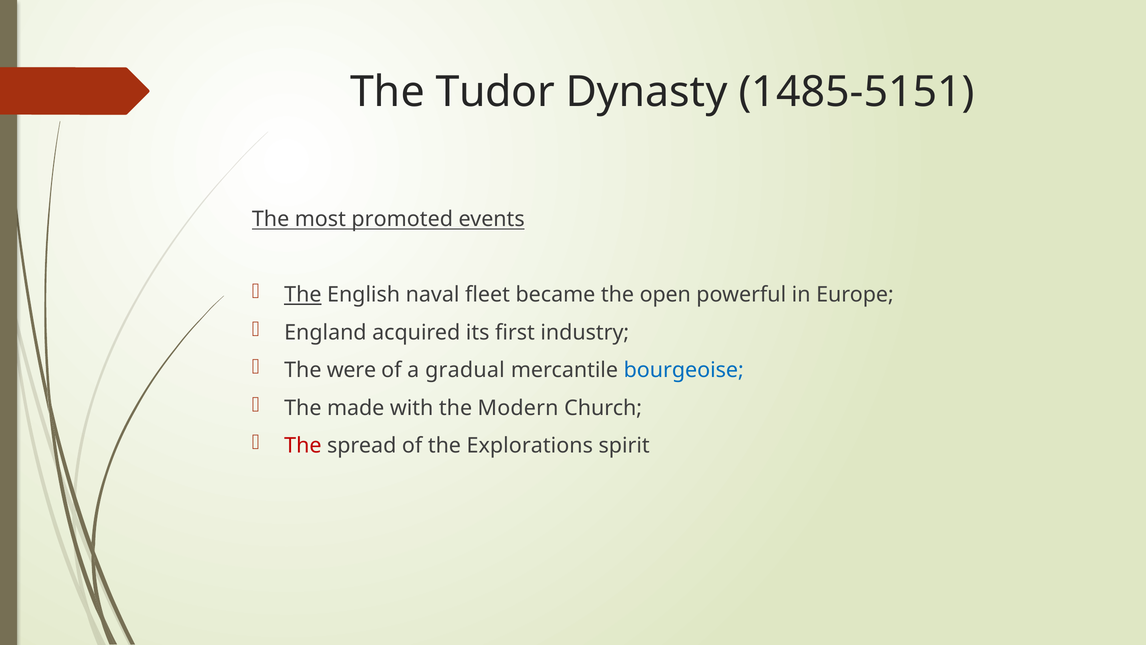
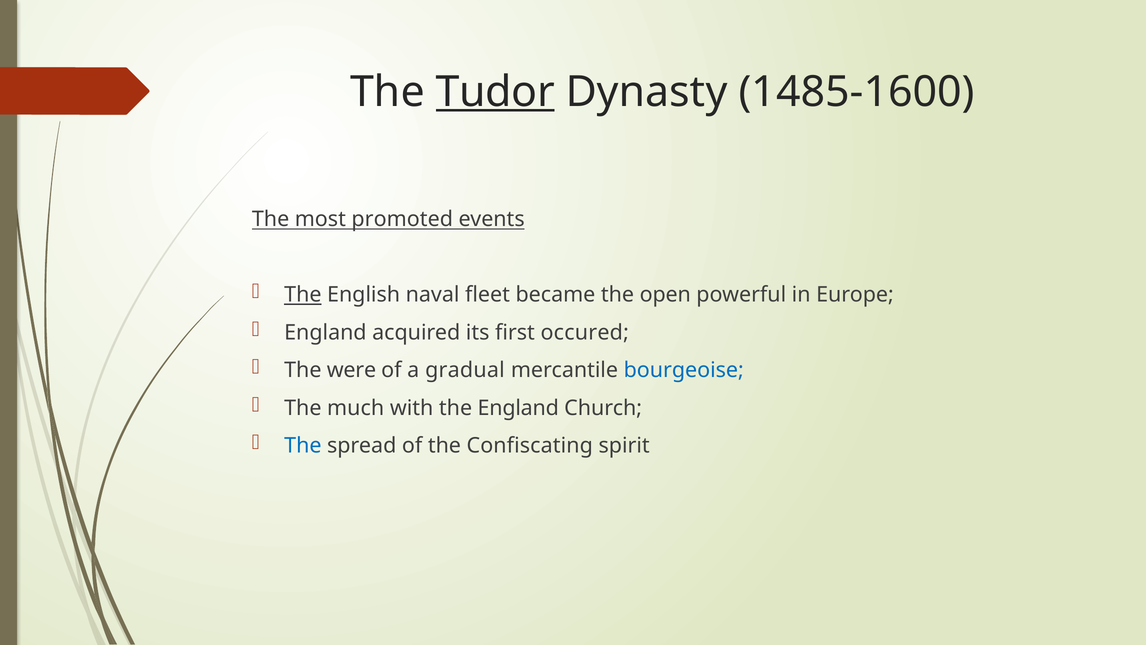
Tudor underline: none -> present
1485-5151: 1485-5151 -> 1485-1600
industry: industry -> occured
made: made -> much
the Modern: Modern -> England
The at (303, 446) colour: red -> blue
Explorations: Explorations -> Confiscating
